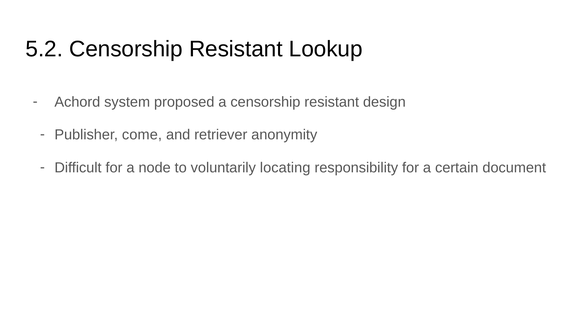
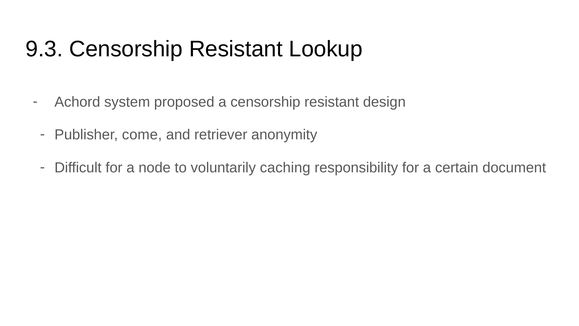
5.2: 5.2 -> 9.3
locating: locating -> caching
